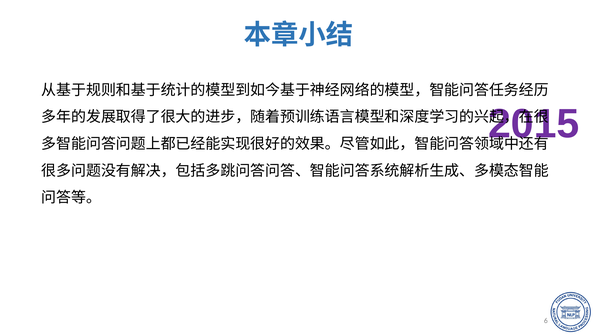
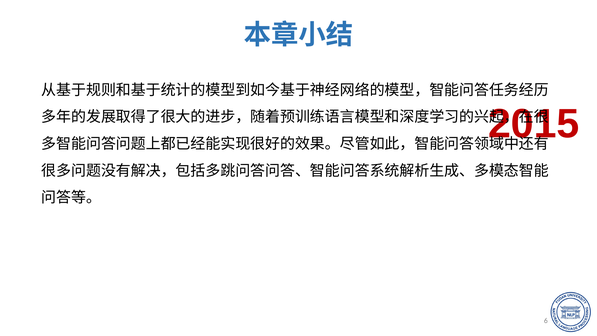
2015 colour: purple -> red
